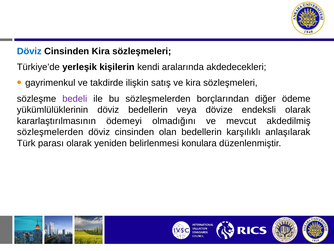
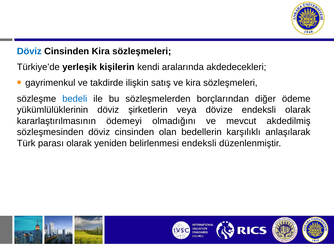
bedeli colour: purple -> blue
döviz bedellerin: bedellerin -> şirketlerin
sözleşmelerden at (50, 132): sözleşmelerden -> sözleşmesinden
belirlenmesi konulara: konulara -> endeksli
